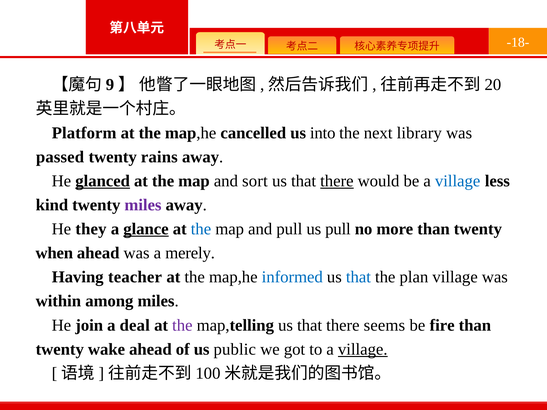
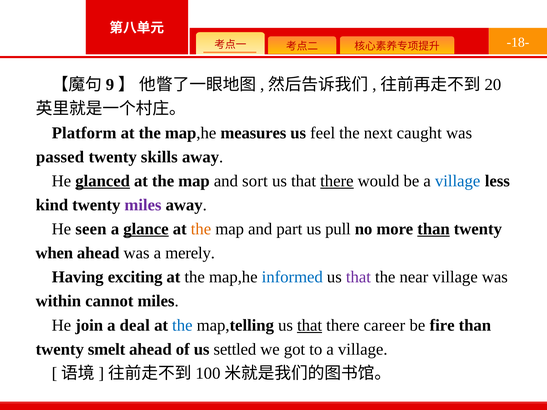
cancelled: cancelled -> measures
into: into -> feel
library: library -> caught
rains: rains -> skills
they: they -> seen
the at (201, 229) colour: blue -> orange
and pull: pull -> part
than at (434, 229) underline: none -> present
teacher: teacher -> exciting
that at (358, 277) colour: blue -> purple
plan: plan -> near
among: among -> cannot
the at (182, 325) colour: purple -> blue
that at (310, 325) underline: none -> present
seems: seems -> career
wake: wake -> smelt
public: public -> settled
village at (363, 349) underline: present -> none
